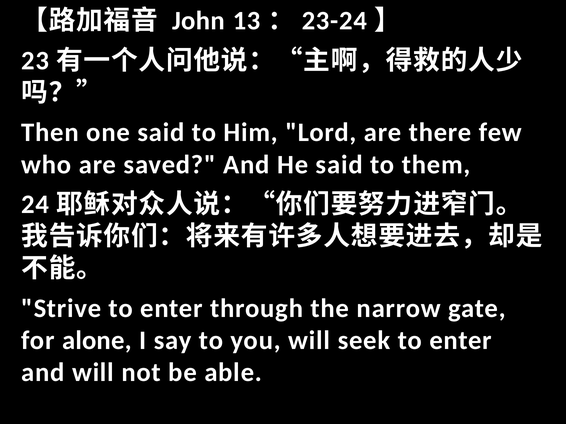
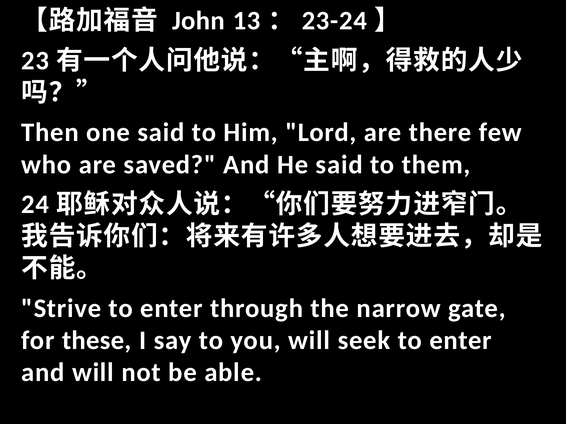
alone: alone -> these
